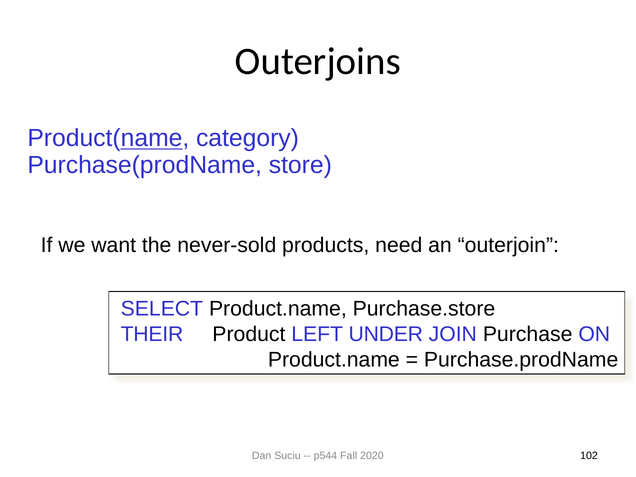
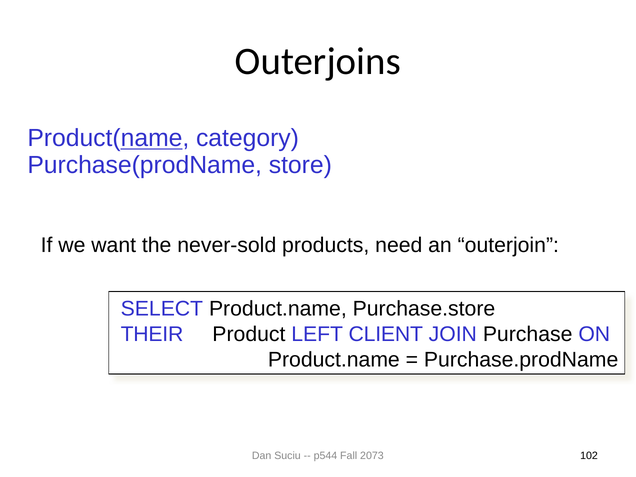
UNDER: UNDER -> CLIENT
2020: 2020 -> 2073
